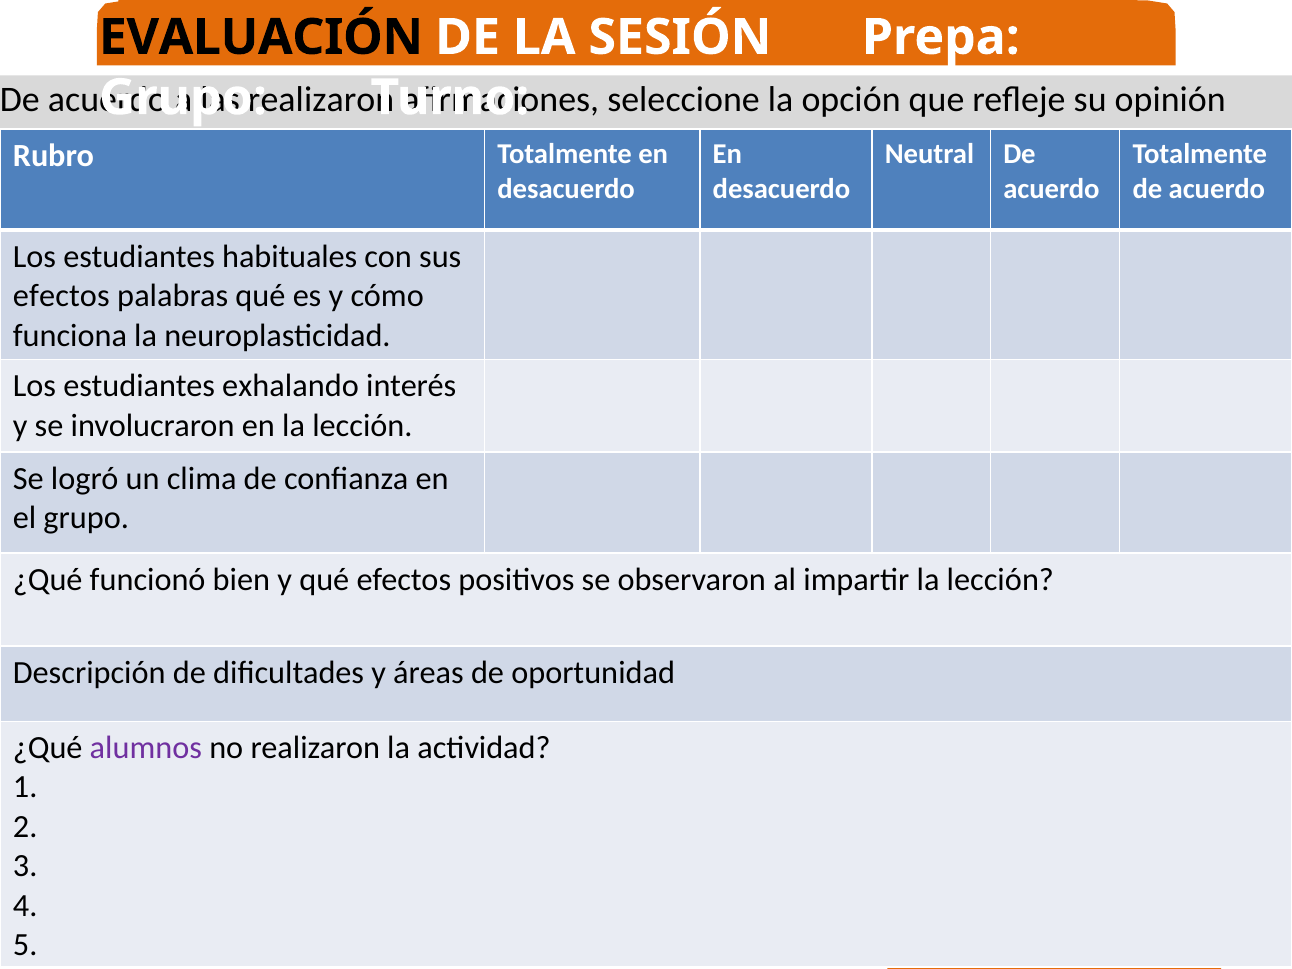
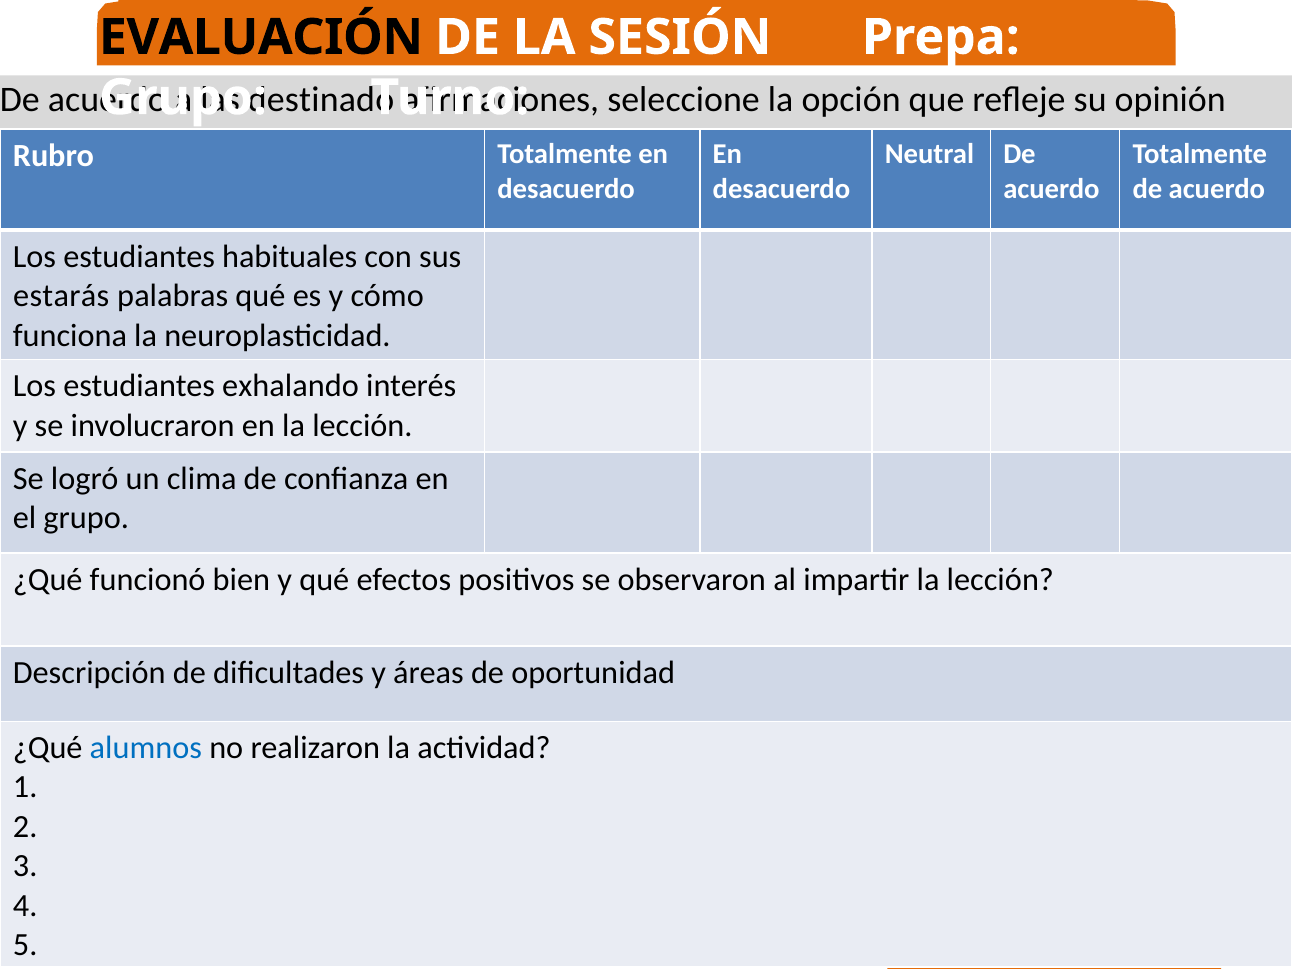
realizaron at (321, 99): realizaron -> destinado
efectos at (61, 296): efectos -> estarás
alumnos colour: purple -> blue
